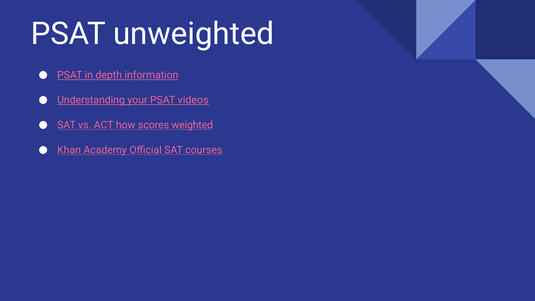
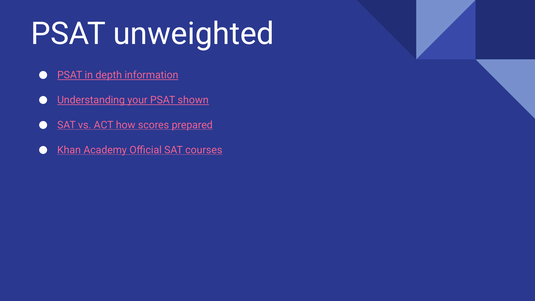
videos: videos -> shown
weighted: weighted -> prepared
